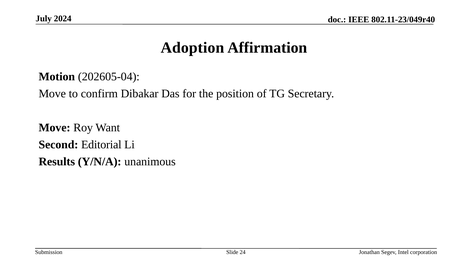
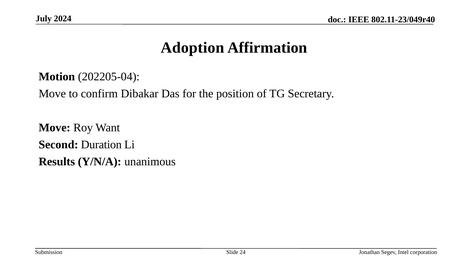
202605-04: 202605-04 -> 202205-04
Editorial: Editorial -> Duration
